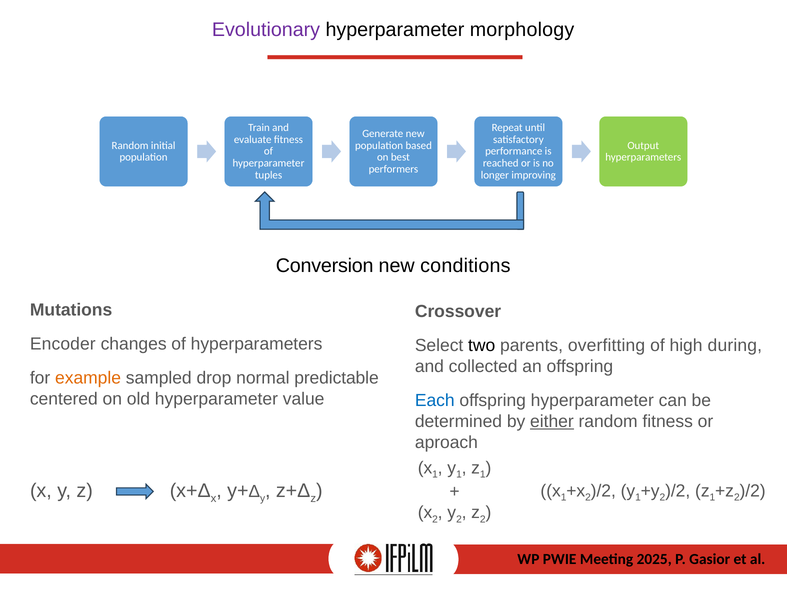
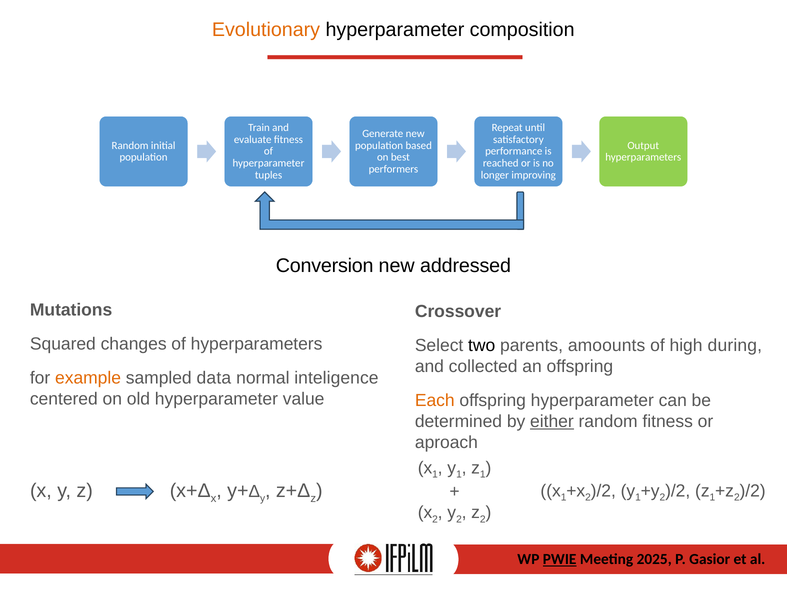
Evolutionary colour: purple -> orange
morphology: morphology -> composition
conditions: conditions -> addressed
Encoder: Encoder -> Squared
overfitting: overfitting -> amoounts
drop: drop -> data
predictable: predictable -> inteligence
Each colour: blue -> orange
PWIE underline: none -> present
